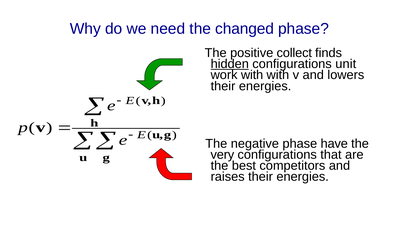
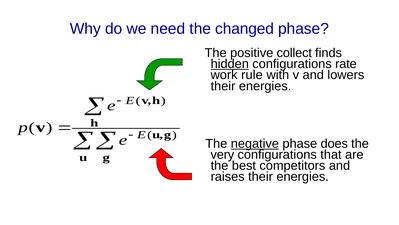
unit: unit -> rate
work with: with -> rule
negative underline: none -> present
have: have -> does
